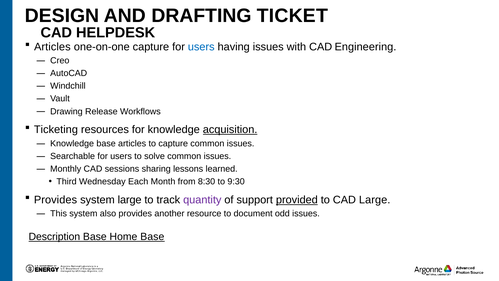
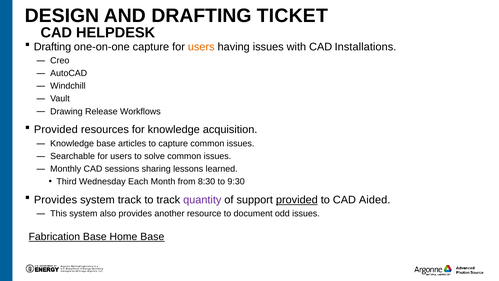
Articles at (52, 47): Articles -> Drafting
users at (201, 47) colour: blue -> orange
Engineering: Engineering -> Installations
Ticketing at (56, 130): Ticketing -> Provided
acquisition underline: present -> none
system large: large -> track
CAD Large: Large -> Aided
Description: Description -> Fabrication
